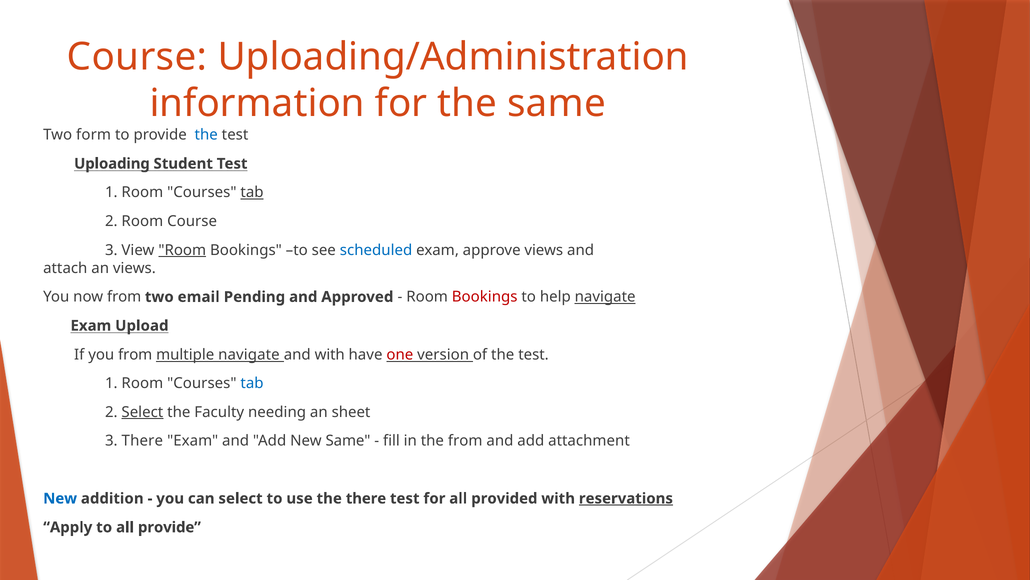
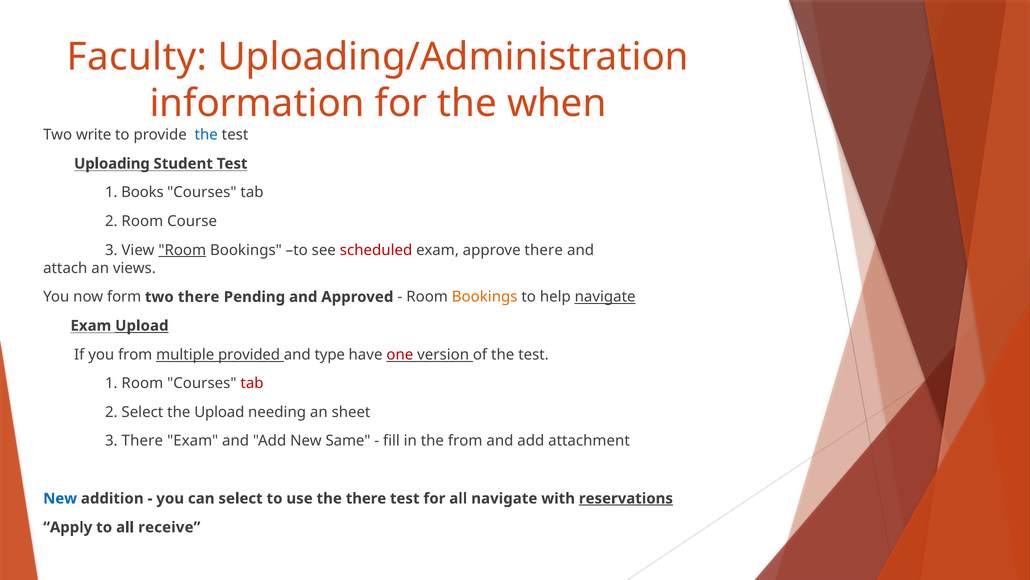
Course at (137, 57): Course -> Faculty
the same: same -> when
form: form -> write
Room at (142, 192): Room -> Books
tab at (252, 192) underline: present -> none
scheduled colour: blue -> red
approve views: views -> there
now from: from -> form
two email: email -> there
Bookings at (485, 297) colour: red -> orange
Upload at (142, 325) underline: none -> present
multiple navigate: navigate -> provided
and with: with -> type
tab at (252, 383) colour: blue -> red
Select at (142, 412) underline: present -> none
the Faculty: Faculty -> Upload
all provided: provided -> navigate
all provide: provide -> receive
